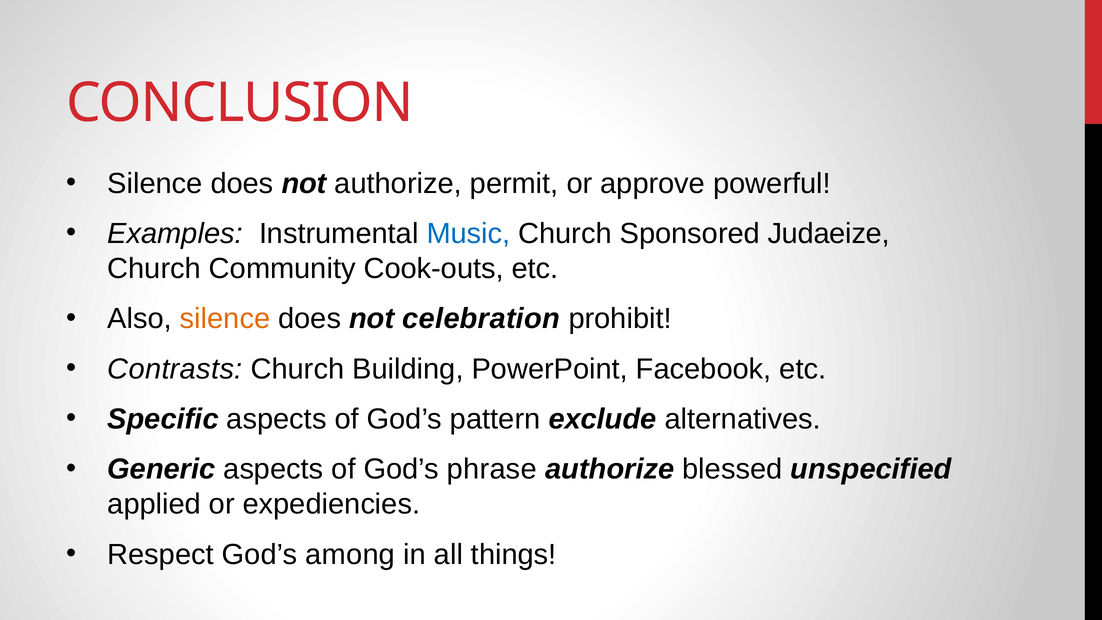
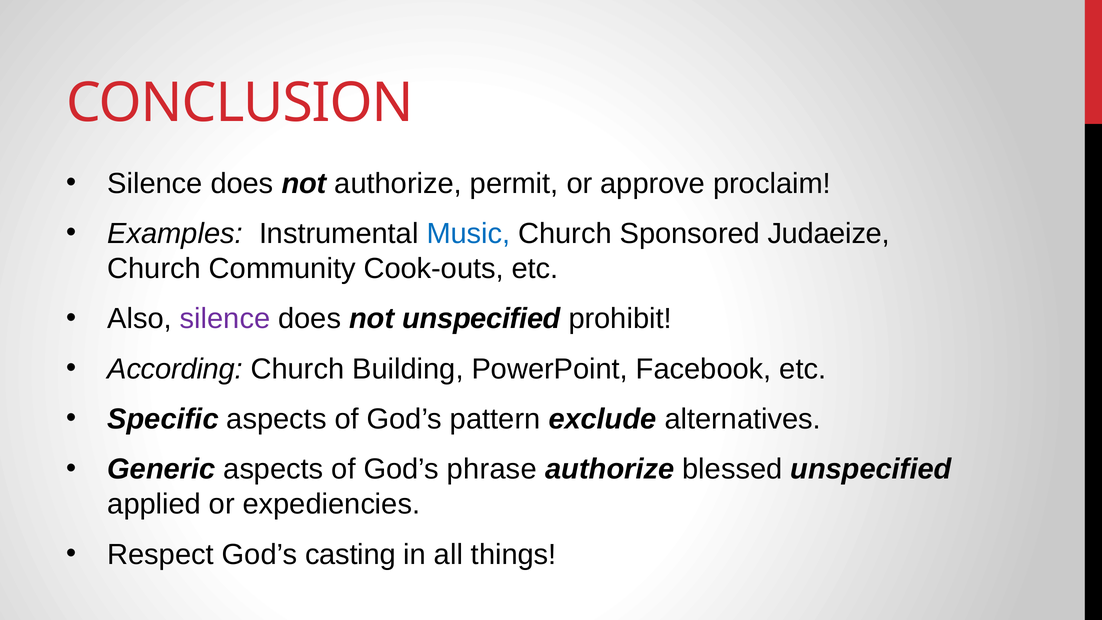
powerful: powerful -> proclaim
silence at (225, 319) colour: orange -> purple
not celebration: celebration -> unspecified
Contrasts: Contrasts -> According
among: among -> casting
